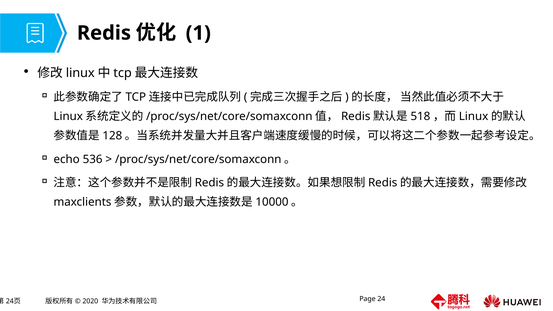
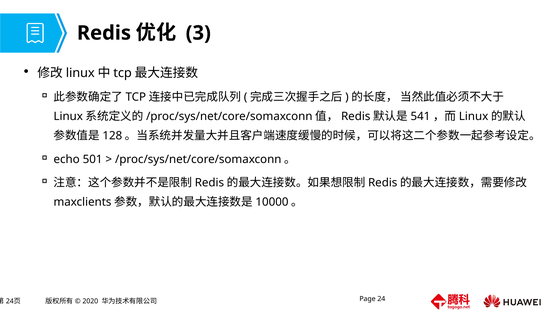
1: 1 -> 3
518: 518 -> 541
536: 536 -> 501
